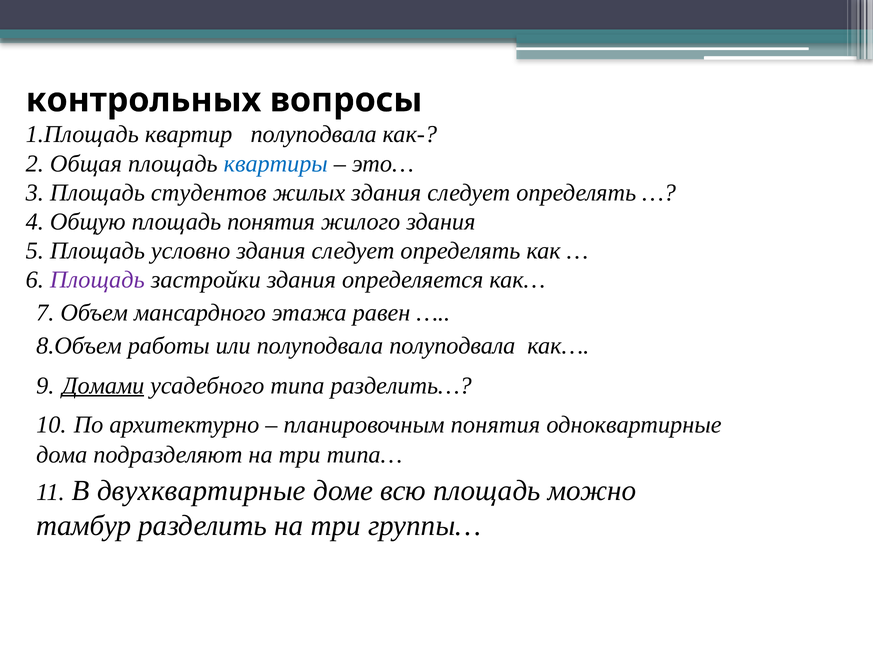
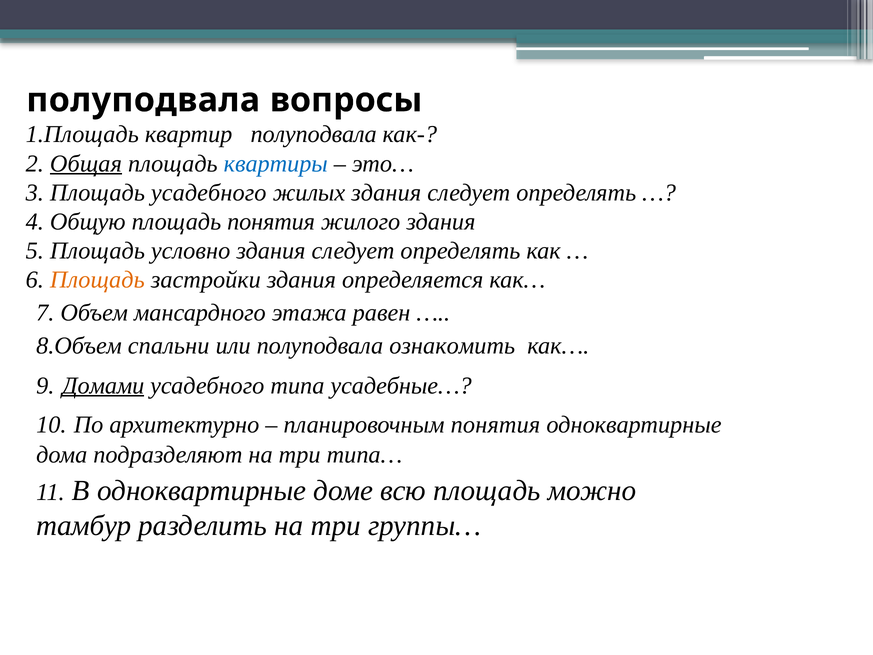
контрольных at (143, 100): контрольных -> полуподвала
Общая underline: none -> present
Площадь студентов: студентов -> усадебного
Площадь at (97, 280) colour: purple -> orange
работы: работы -> спальни
полуподвала полуподвала: полуподвала -> ознакомить
разделить…: разделить… -> усадебные…
В двухквартирные: двухквартирные -> одноквартирные
